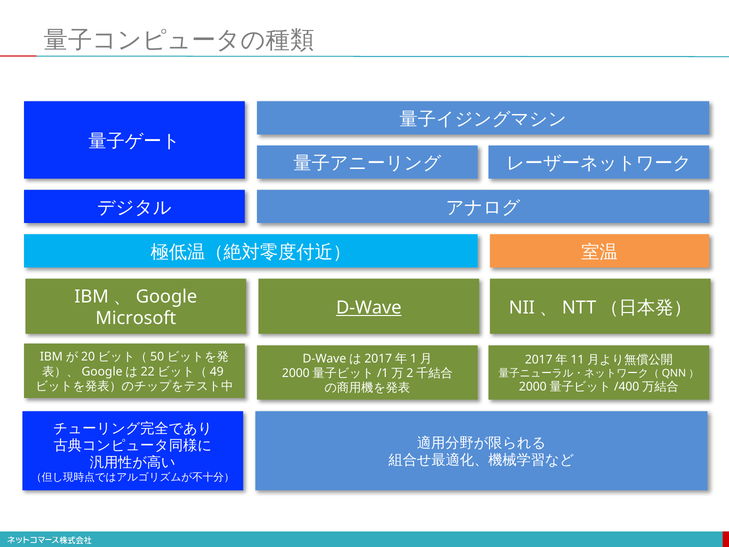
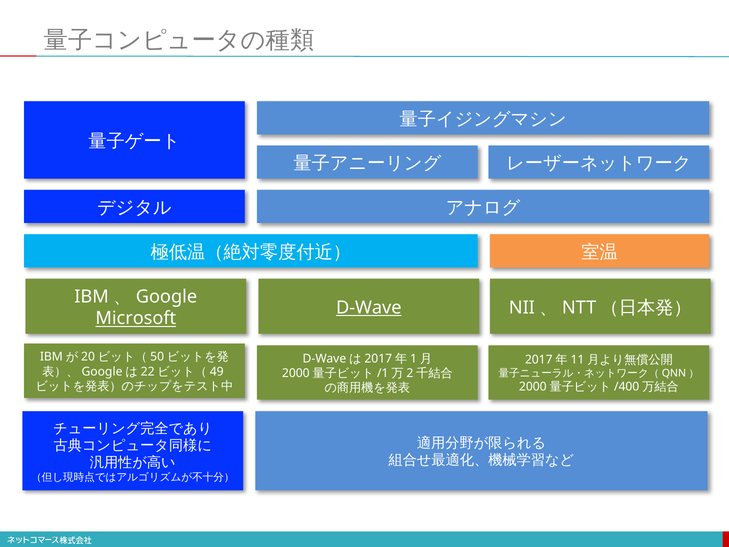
Microsoft underline: none -> present
